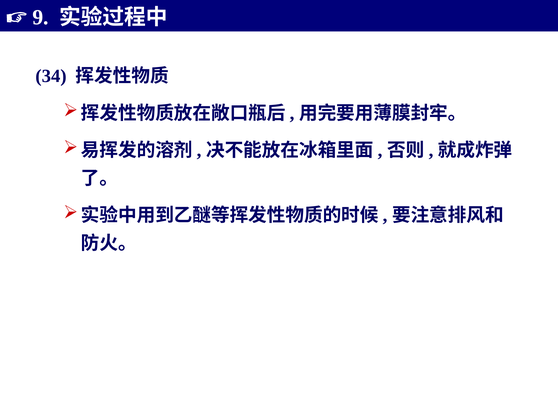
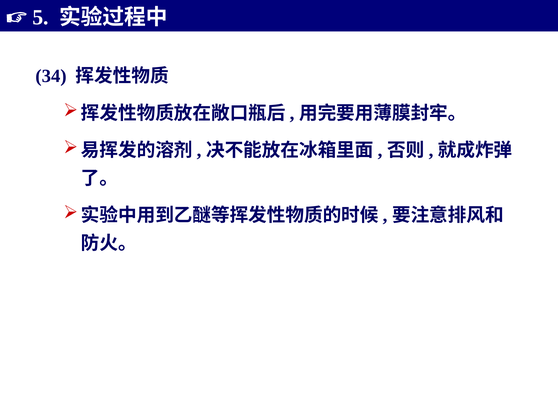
9: 9 -> 5
